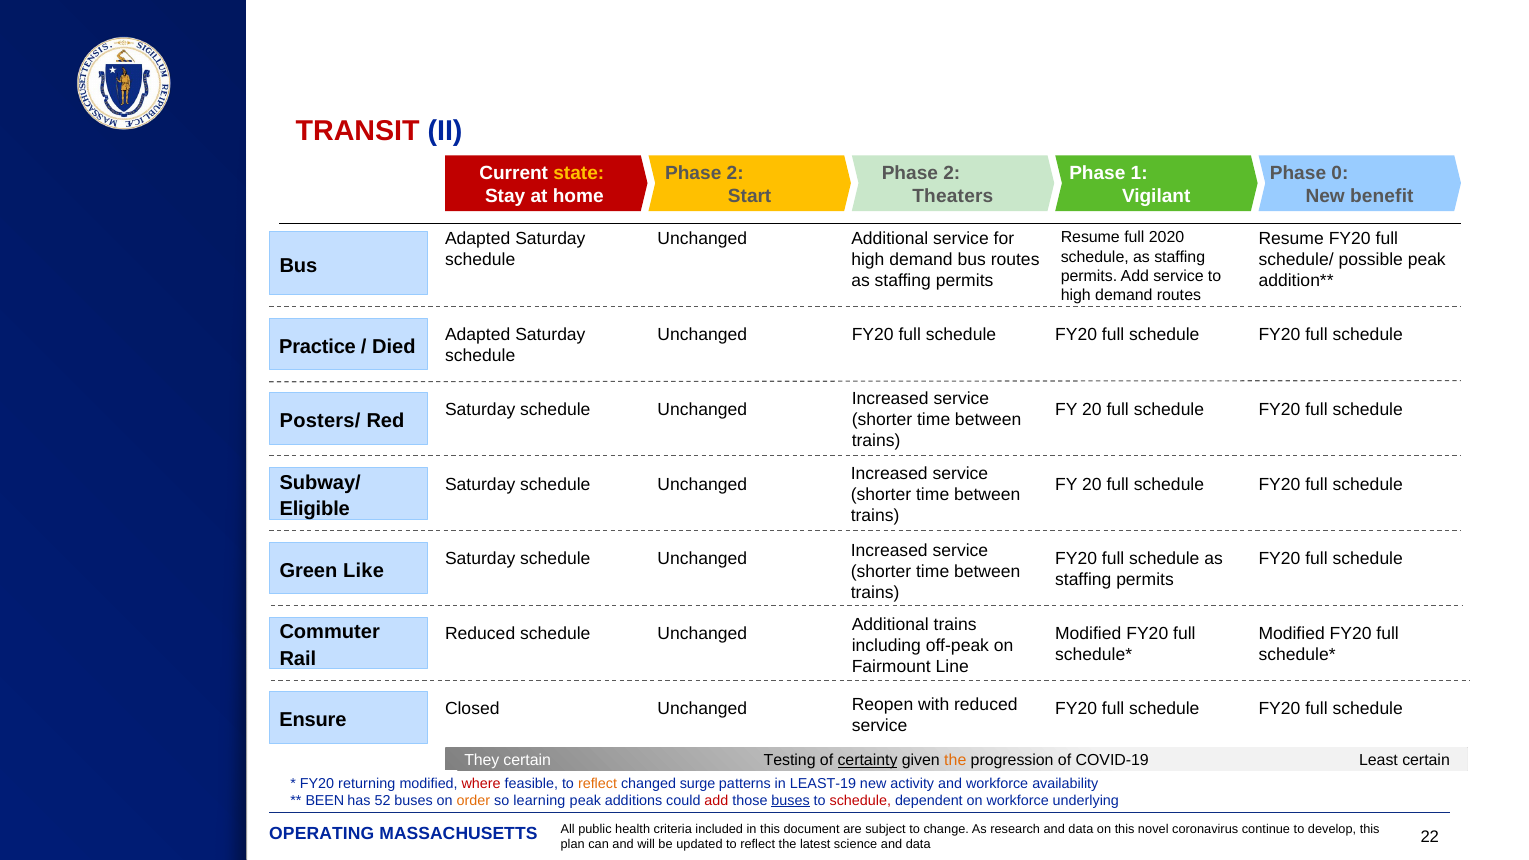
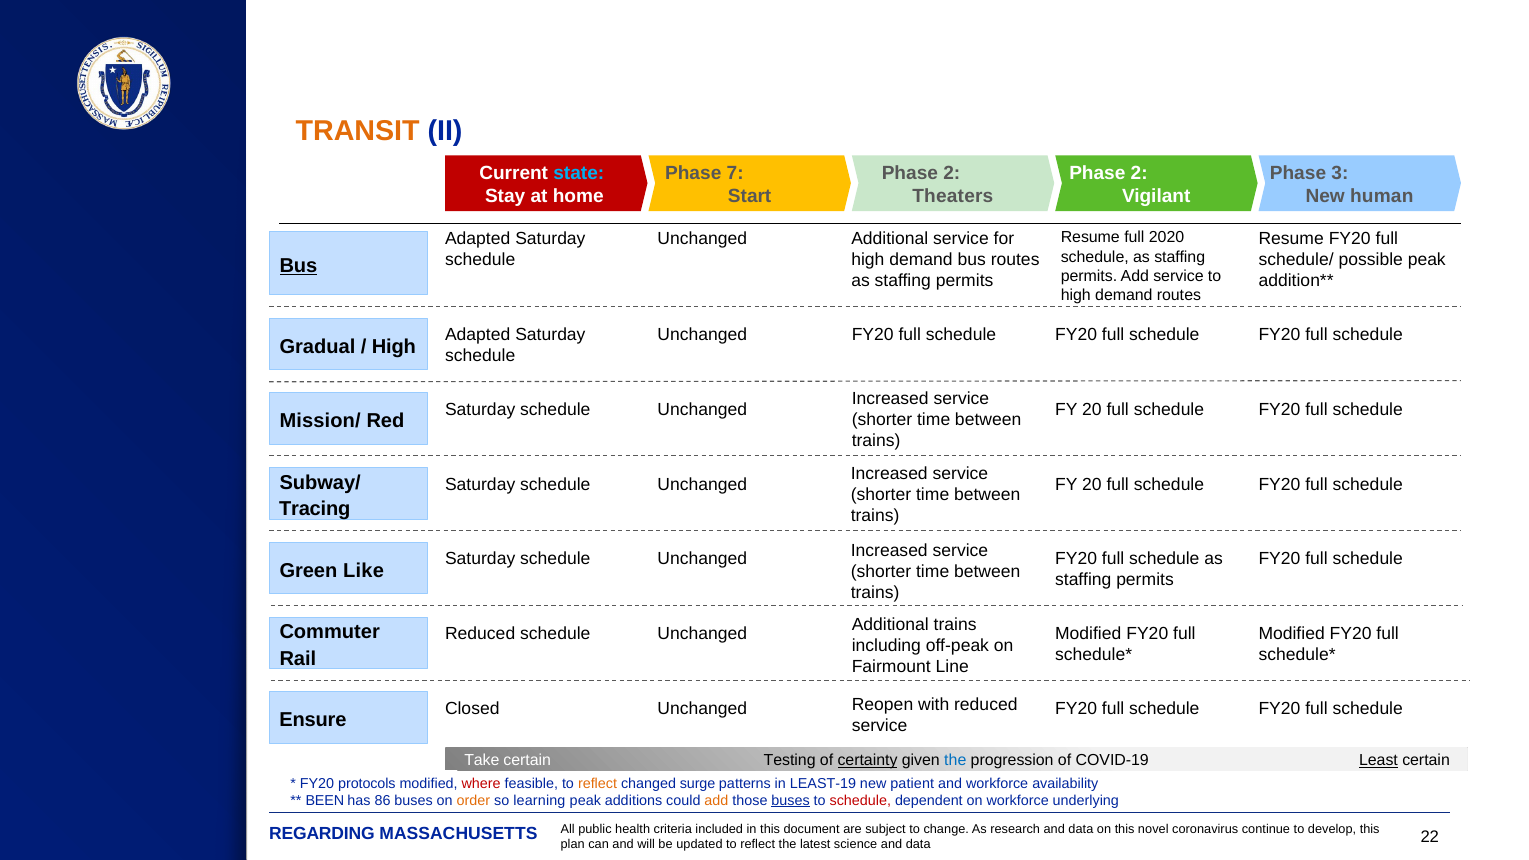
TRANSIT colour: red -> orange
state colour: yellow -> light blue
2 at (735, 173): 2 -> 7
1 at (1139, 173): 1 -> 2
0: 0 -> 3
benefit: benefit -> human
Bus at (298, 266) underline: none -> present
Practice: Practice -> Gradual
Died at (394, 346): Died -> High
Posters/: Posters/ -> Mission/
Eligible: Eligible -> Tracing
They: They -> Take
the at (955, 760) colour: orange -> blue
Least underline: none -> present
returning: returning -> protocols
activity: activity -> patient
52: 52 -> 86
add at (716, 801) colour: red -> orange
OPERATING: OPERATING -> REGARDING
